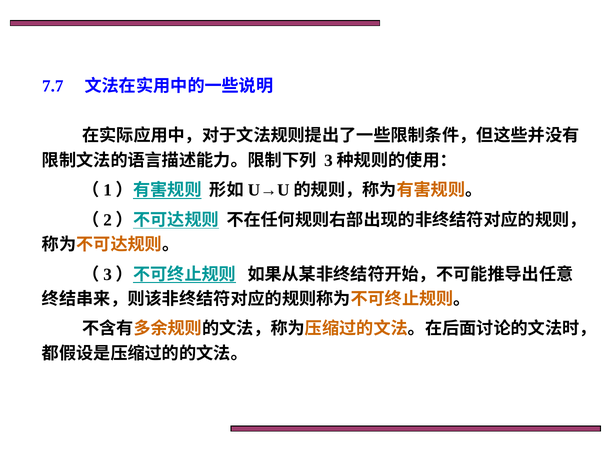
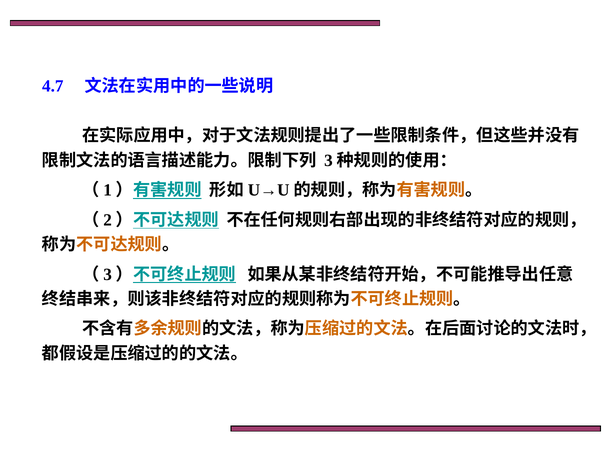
7.7: 7.7 -> 4.7
